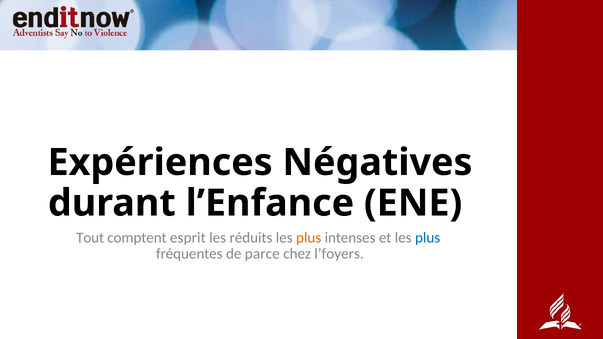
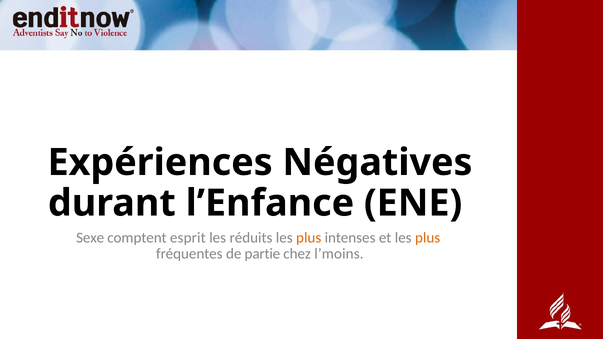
Tout: Tout -> Sexe
plus at (428, 238) colour: blue -> orange
parce: parce -> partie
l’foyers: l’foyers -> l’moins
